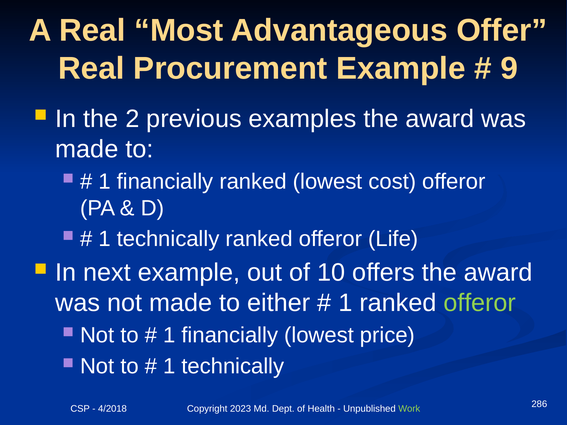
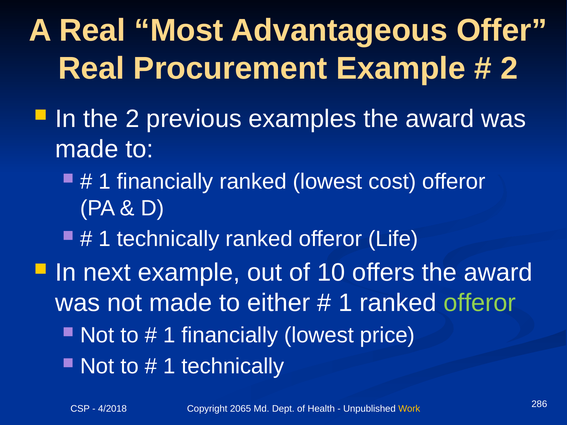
9 at (509, 68): 9 -> 2
2023: 2023 -> 2065
Work colour: light green -> yellow
